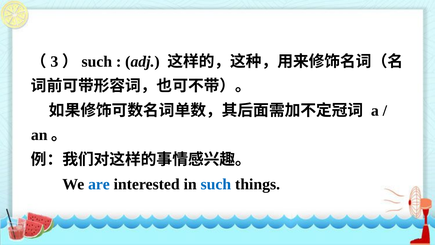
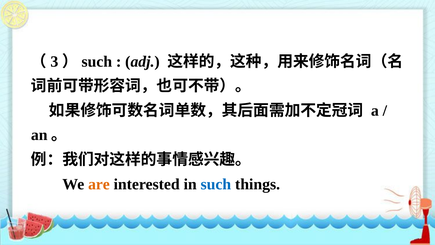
are colour: blue -> orange
